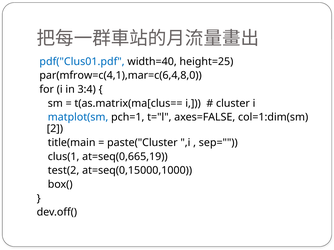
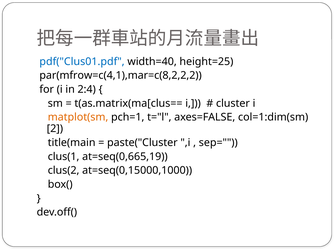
par(mfrow=c(4,1),mar=c(6,4,8,0: par(mfrow=c(4,1),mar=c(6,4,8,0 -> par(mfrow=c(4,1),mar=c(8,2,2,2
3:4: 3:4 -> 2:4
matplot(sm colour: blue -> orange
test(2: test(2 -> clus(2
